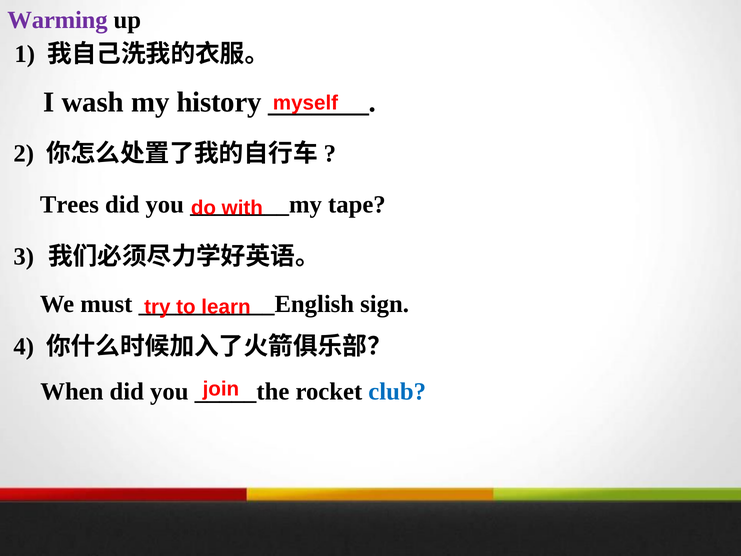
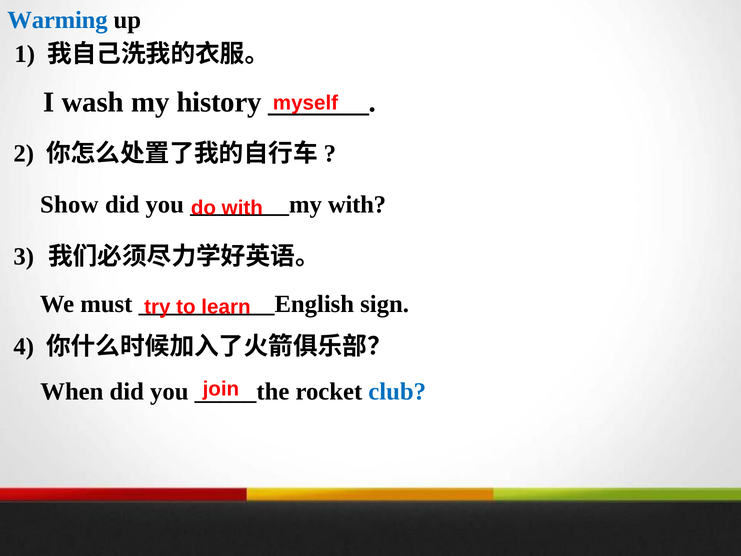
Warming colour: purple -> blue
Trees: Trees -> Show
tape at (357, 205): tape -> with
